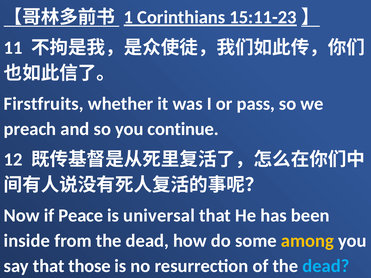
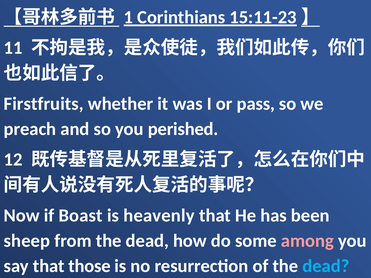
continue: continue -> perished
Peace: Peace -> Boast
universal: universal -> heavenly
inside: inside -> sheep
among colour: yellow -> pink
